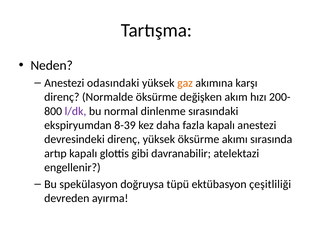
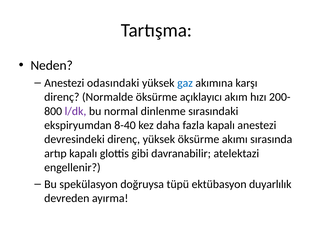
gaz colour: orange -> blue
değişken: değişken -> açıklayıcı
8-39: 8-39 -> 8-40
çeşitliliği: çeşitliliği -> duyarlılık
